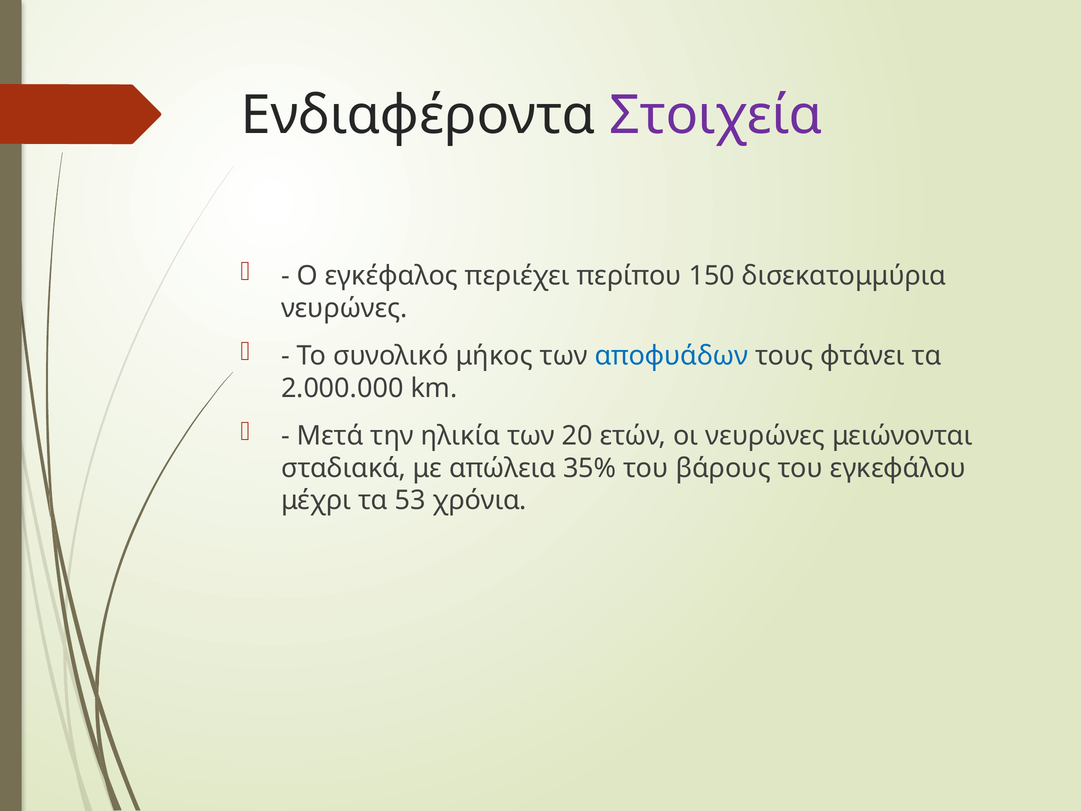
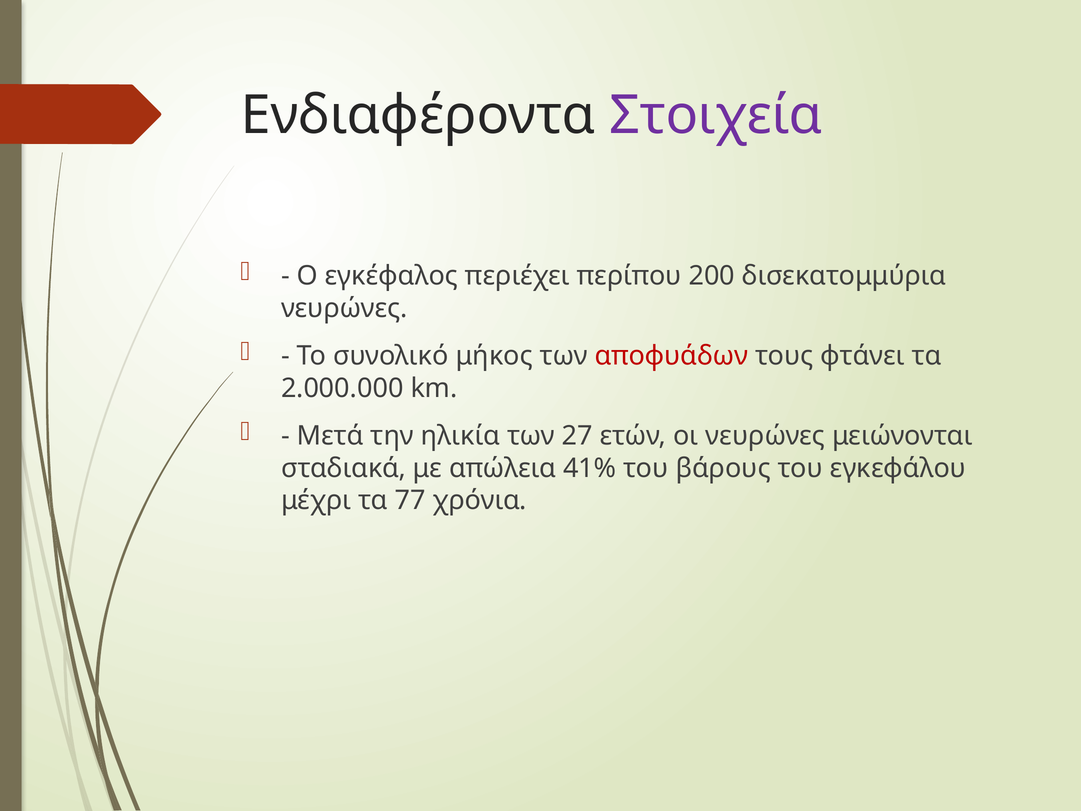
150: 150 -> 200
αποφυάδων colour: blue -> red
20: 20 -> 27
35%: 35% -> 41%
53: 53 -> 77
